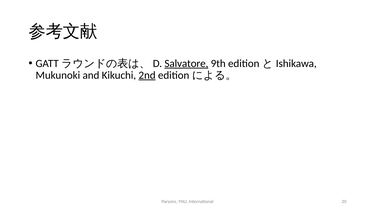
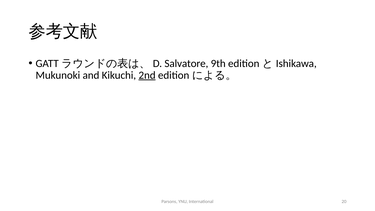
Salvatore underline: present -> none
